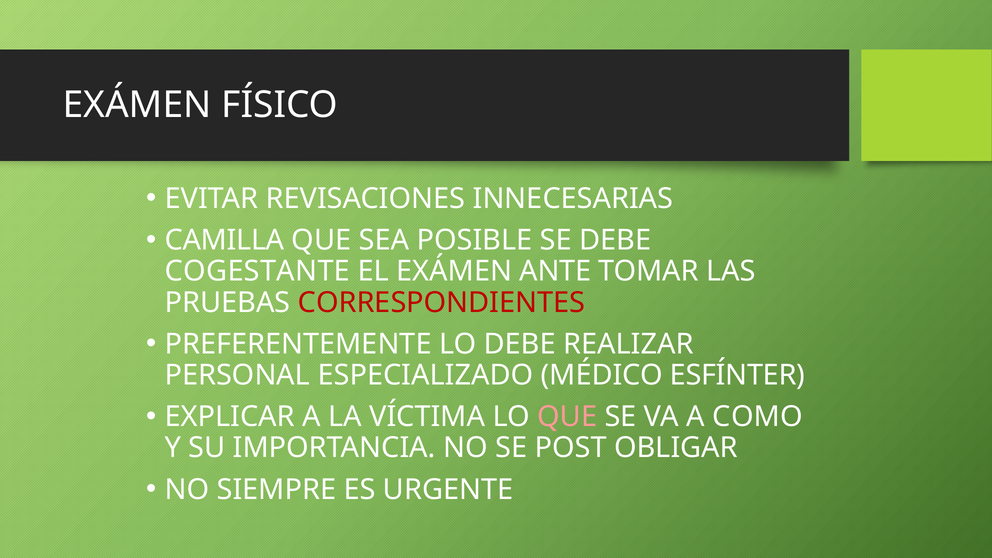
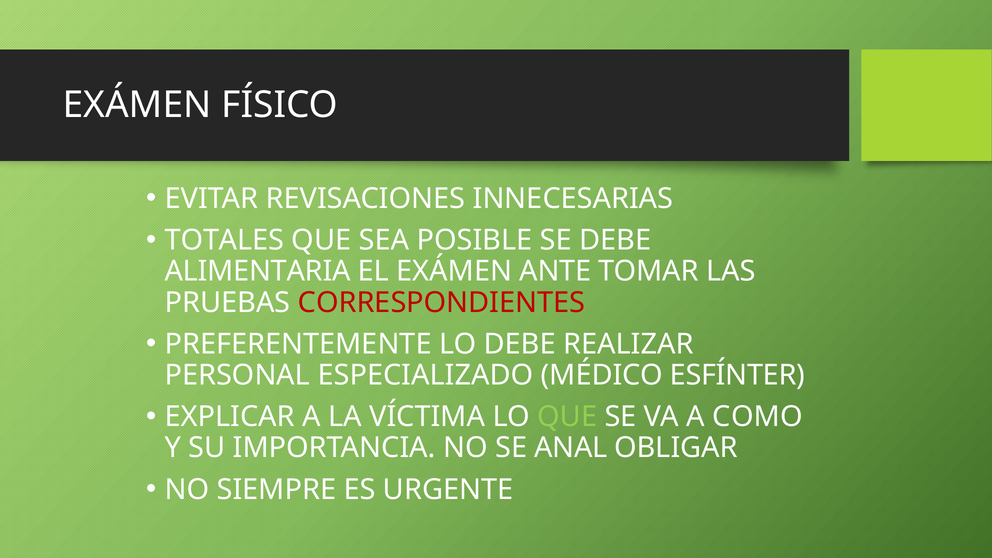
CAMILLA: CAMILLA -> TOTALES
COGESTANTE: COGESTANTE -> ALIMENTARIA
QUE at (567, 417) colour: pink -> light green
POST: POST -> ANAL
